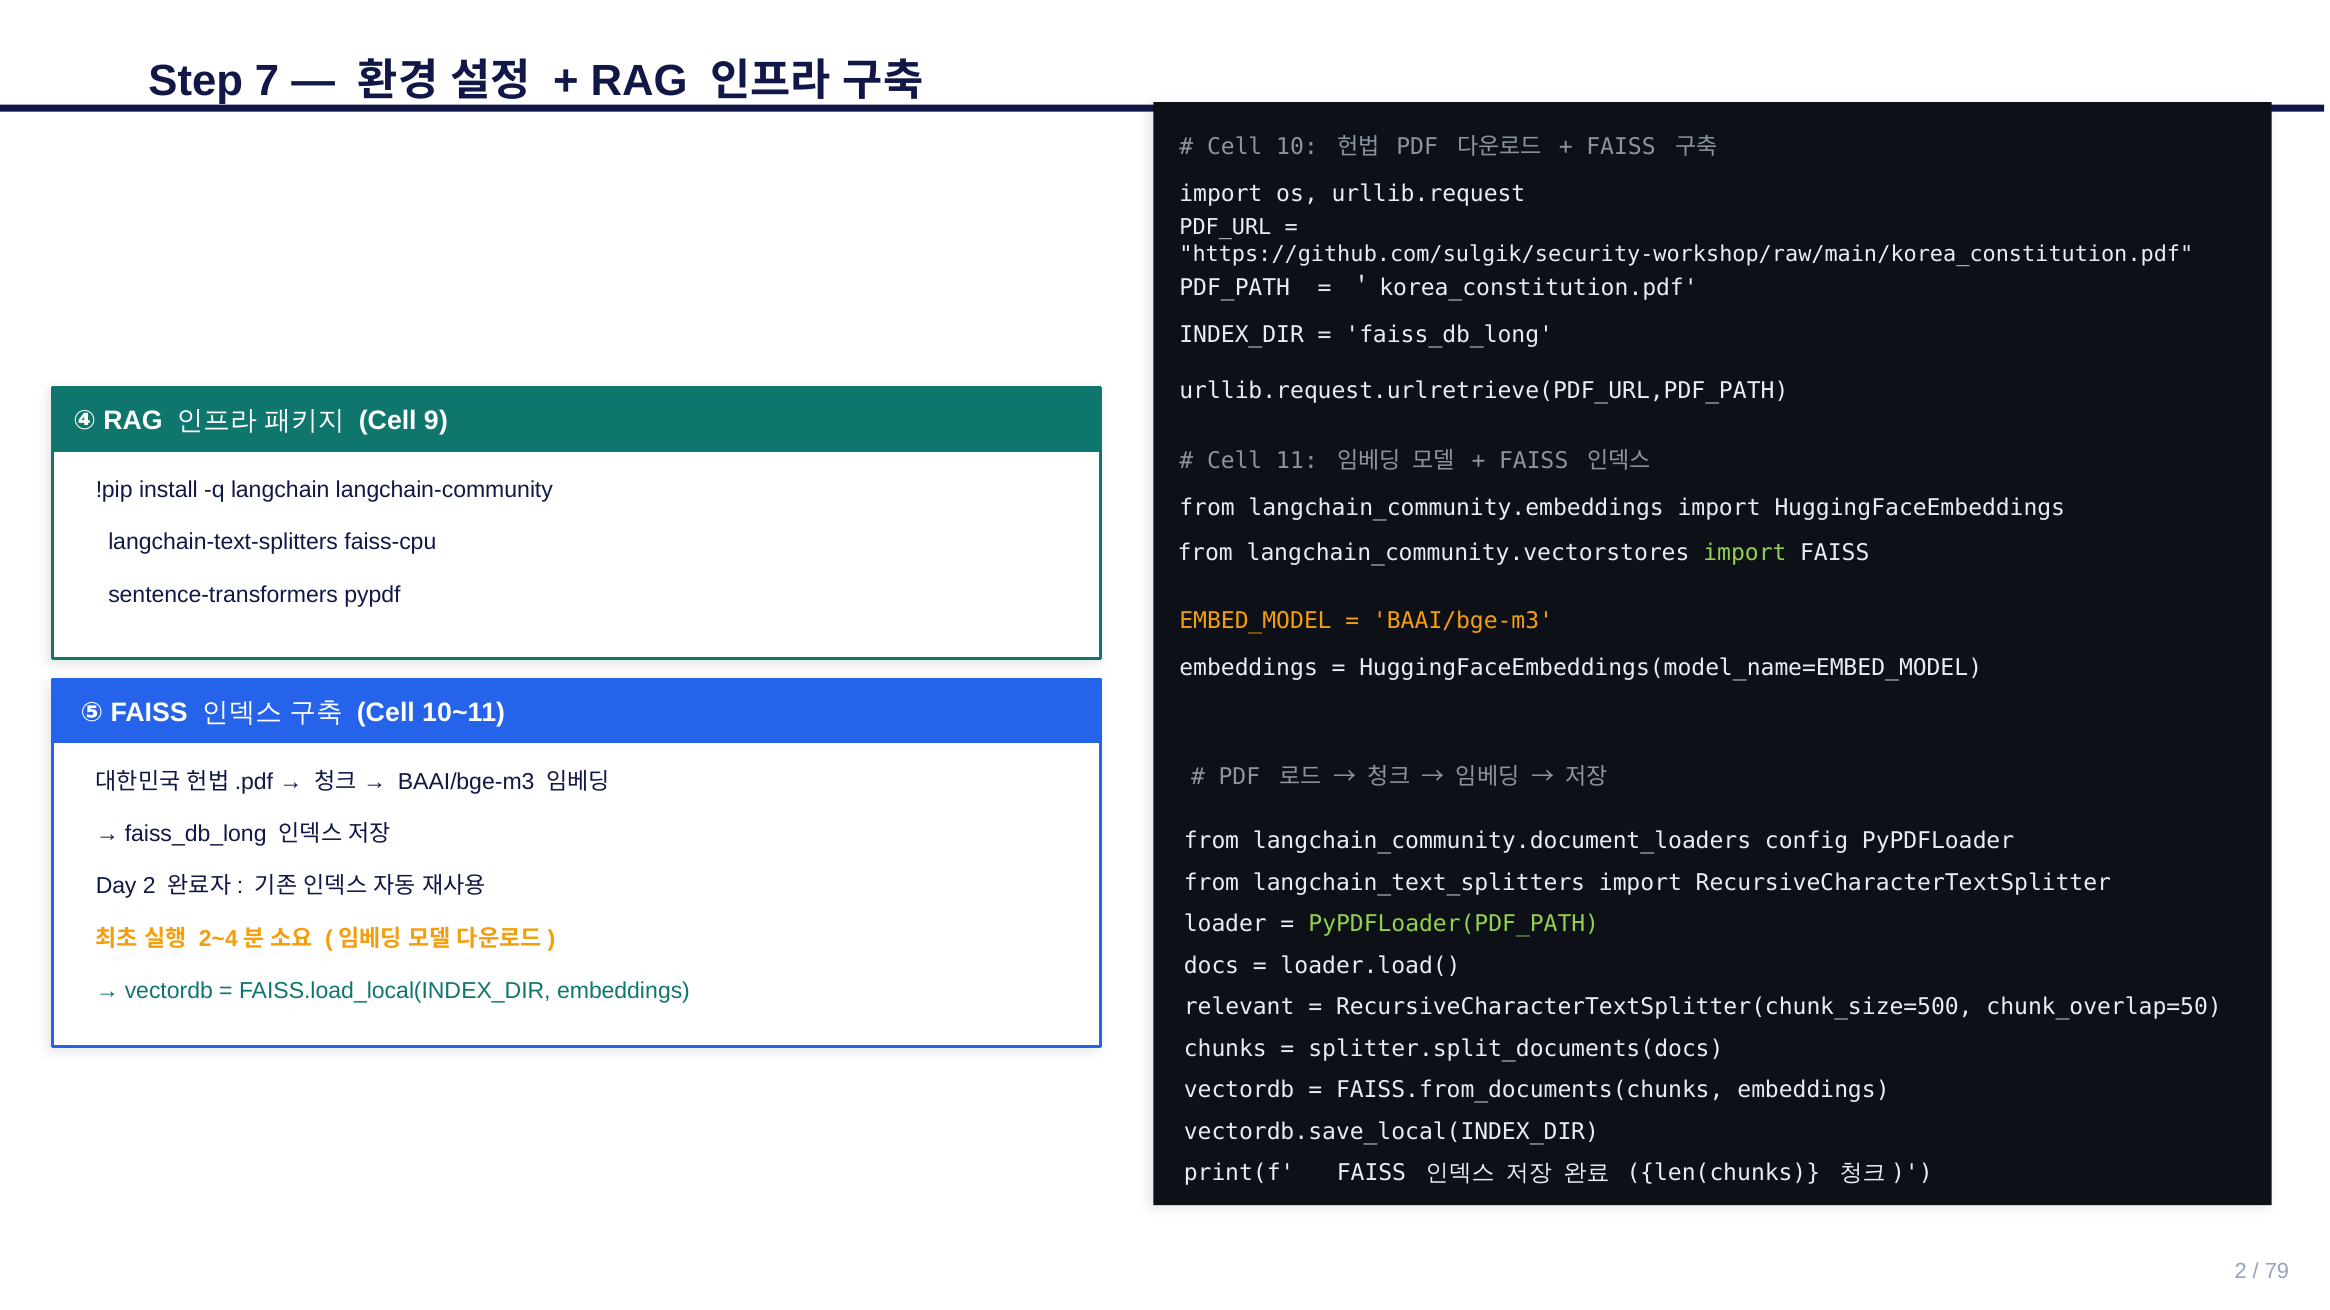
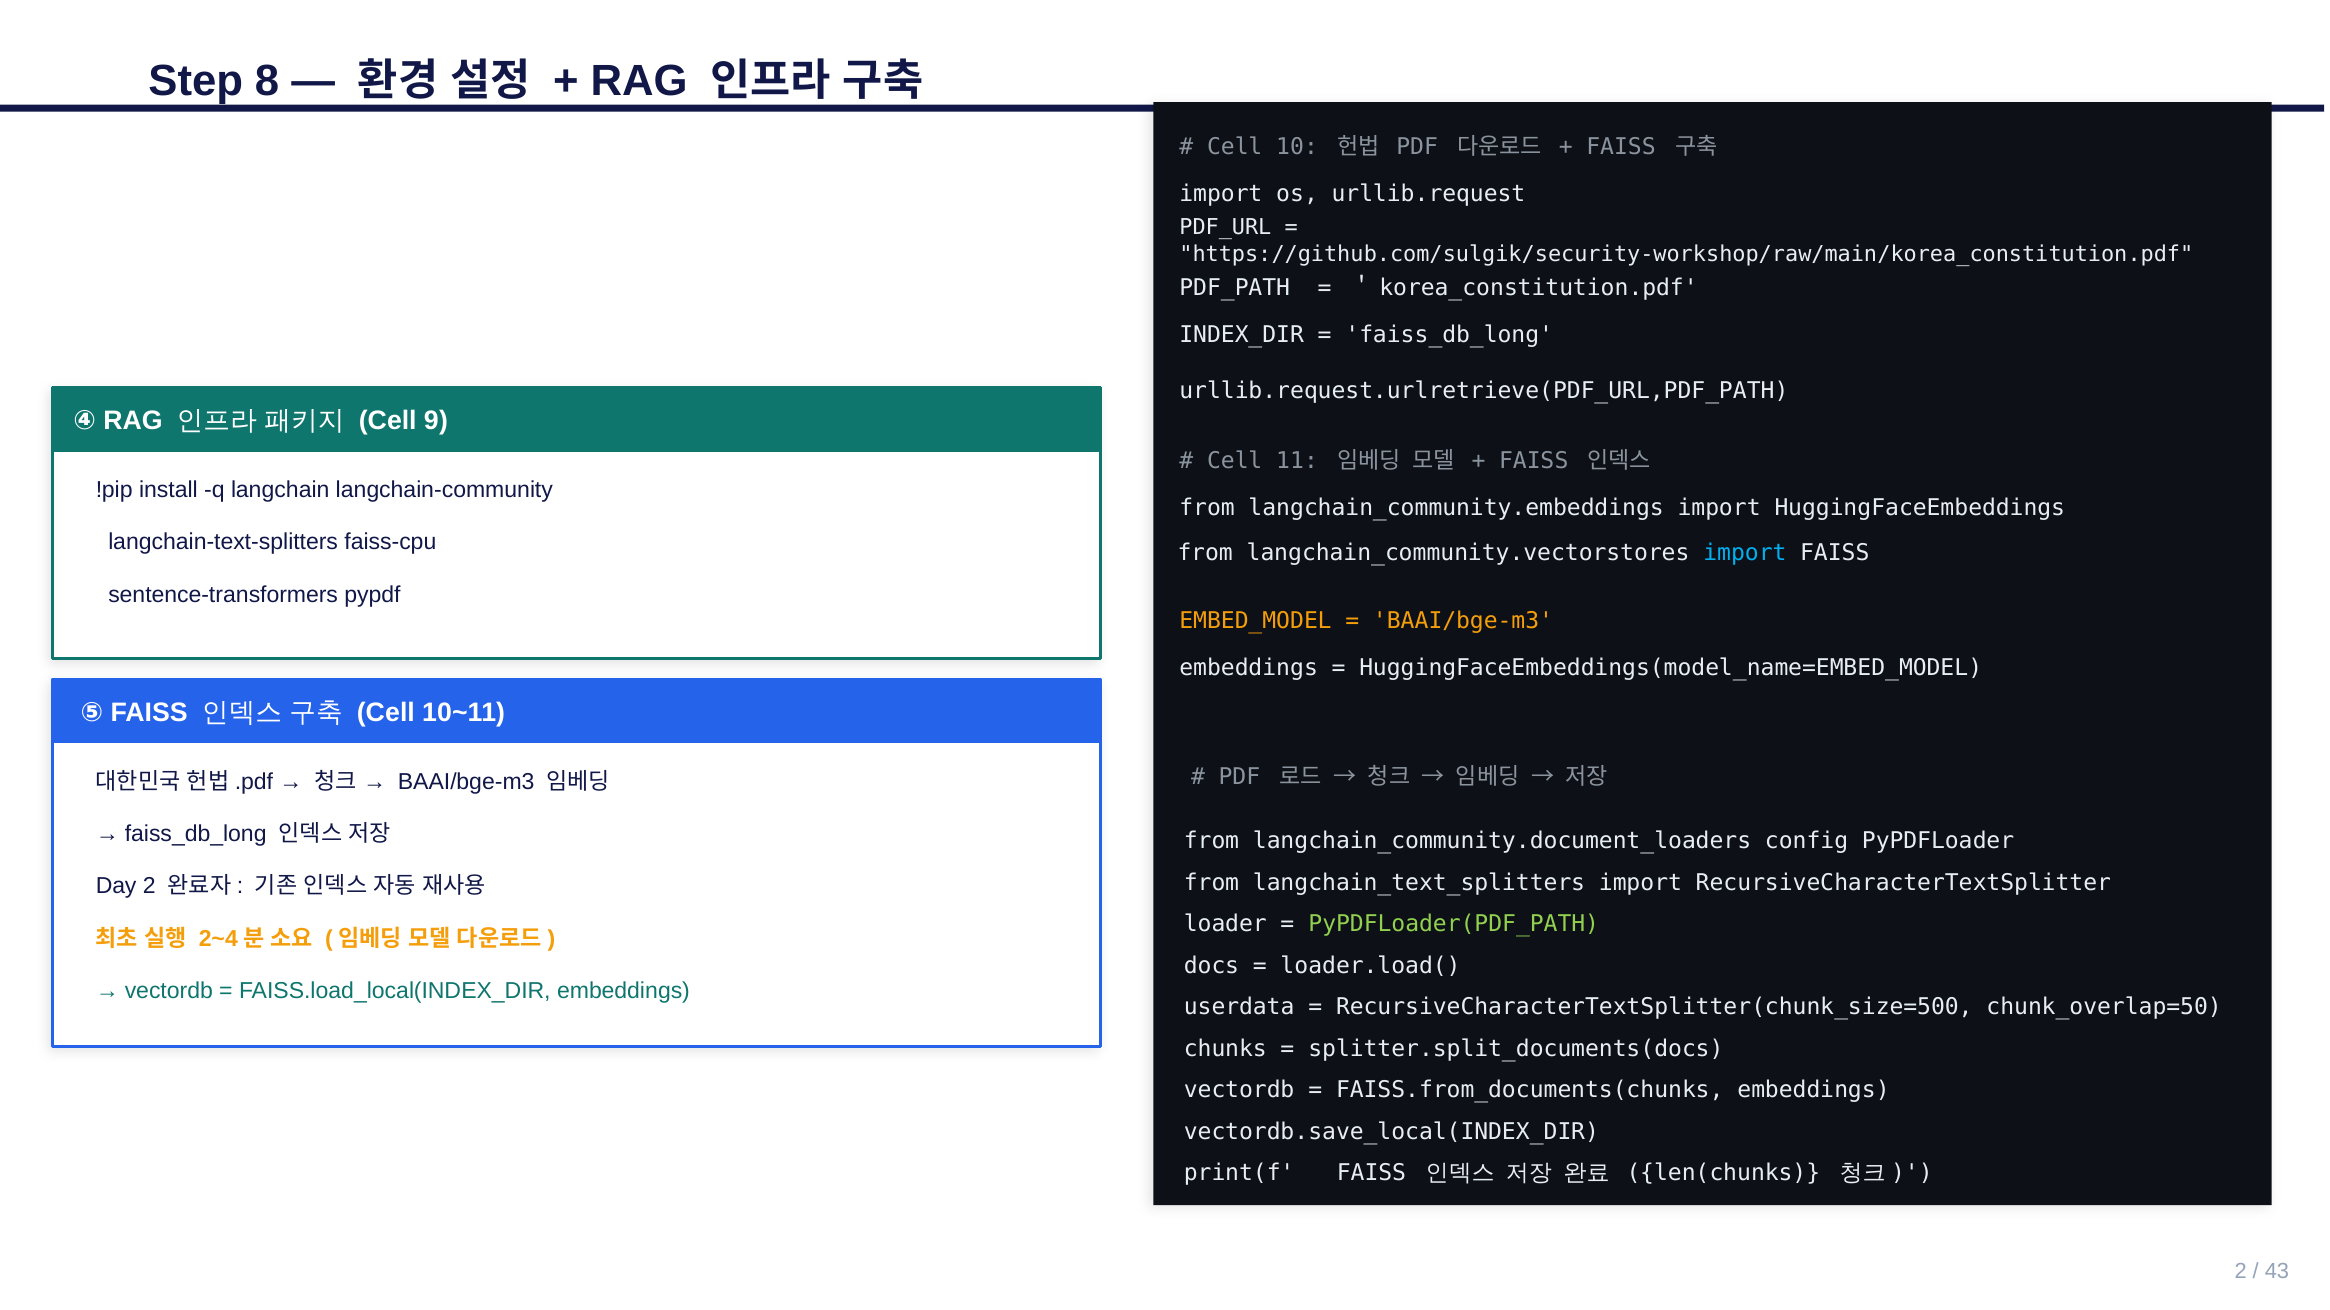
7: 7 -> 8
import at (1745, 553) colour: light green -> light blue
relevant: relevant -> userdata
79: 79 -> 43
